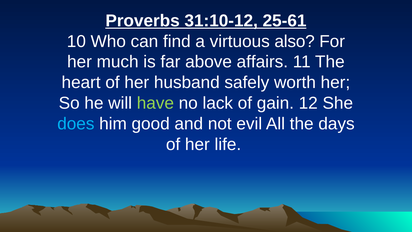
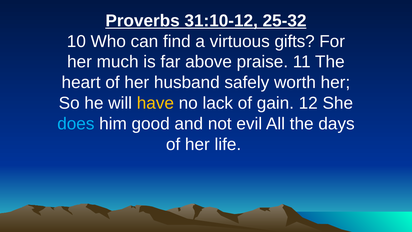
25-61: 25-61 -> 25-32
also: also -> gifts
affairs: affairs -> praise
have colour: light green -> yellow
